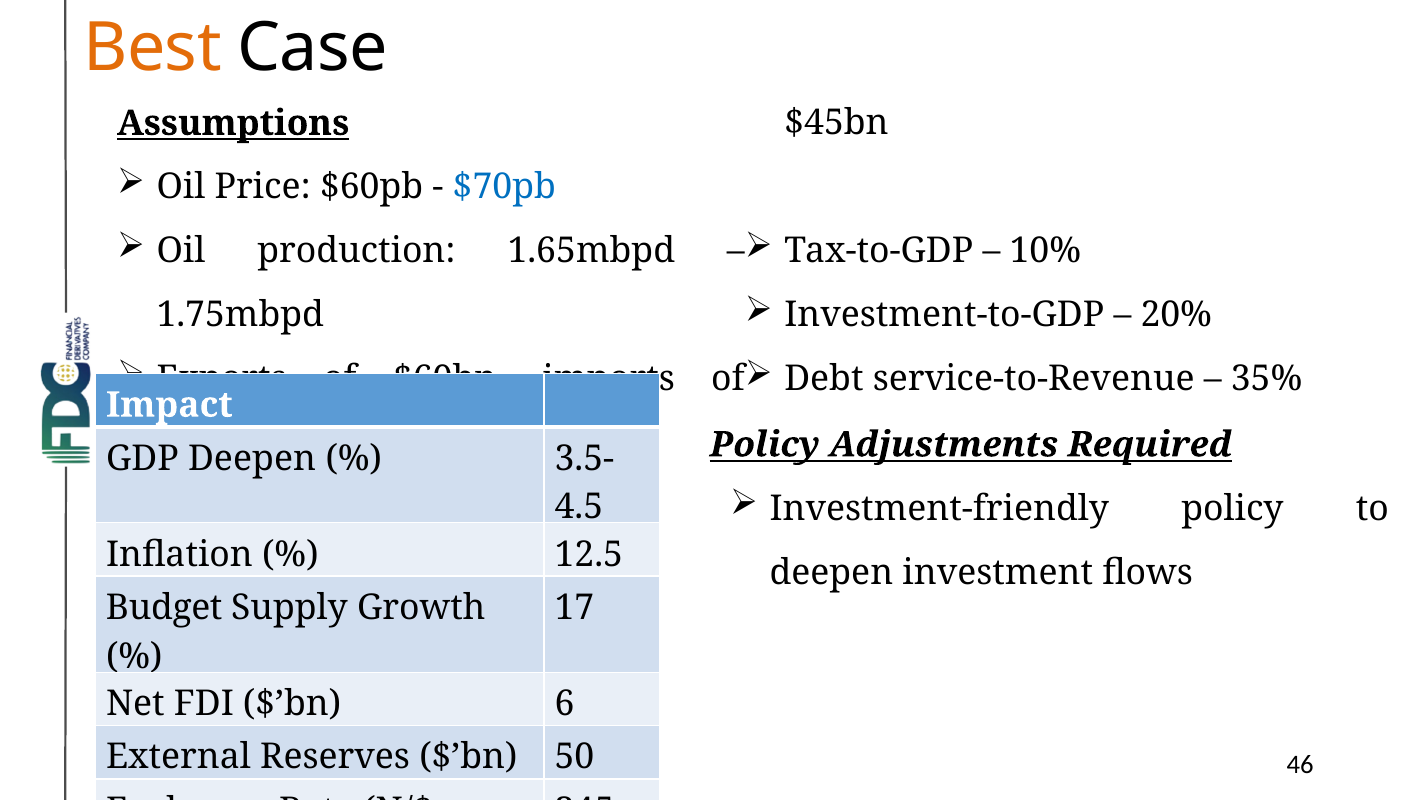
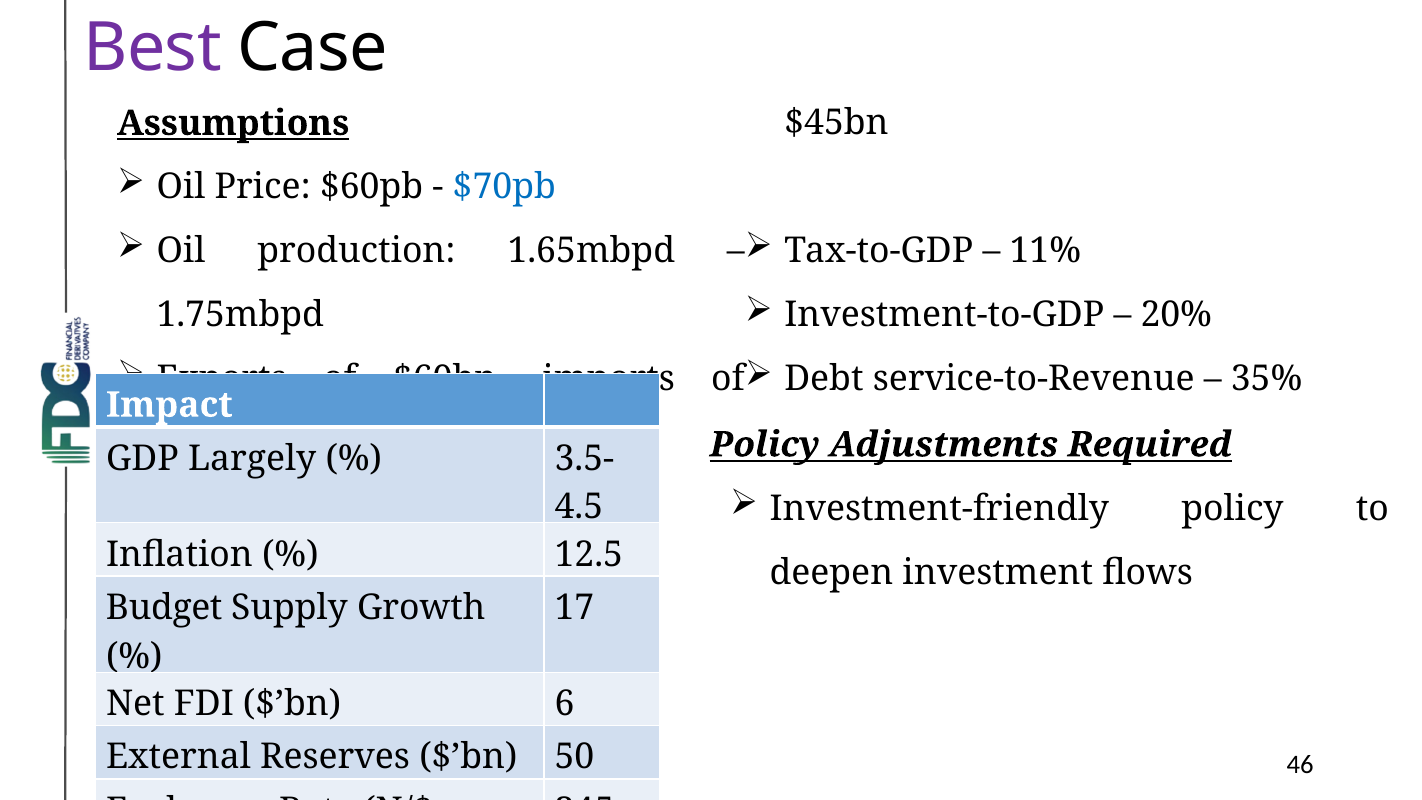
Best colour: orange -> purple
10%: 10% -> 11%
GDP Deepen: Deepen -> Largely
